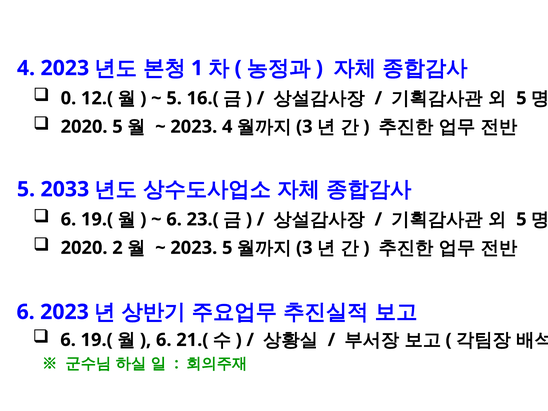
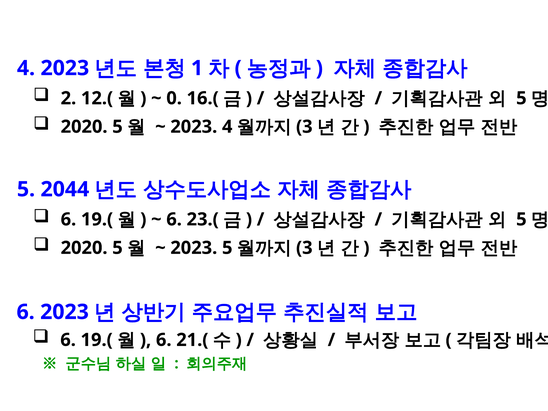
0: 0 -> 2
5 at (174, 98): 5 -> 0
2033: 2033 -> 2044
2 at (117, 248): 2 -> 5
